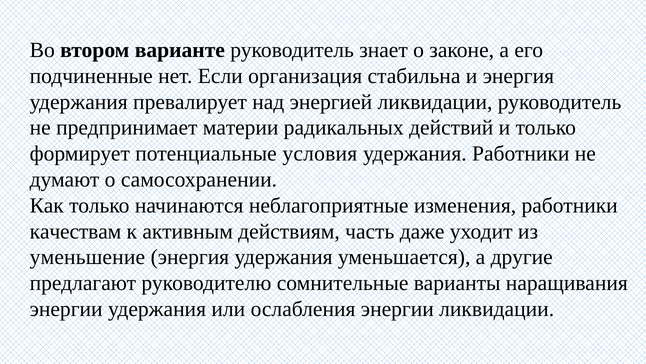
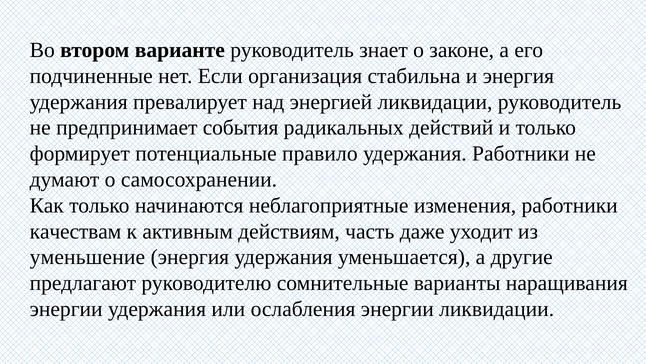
материи: материи -> события
условия: условия -> правило
